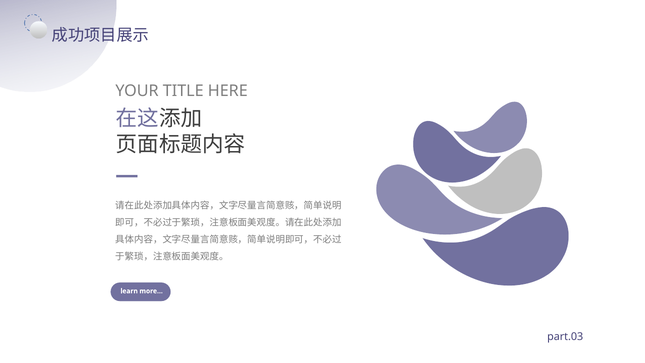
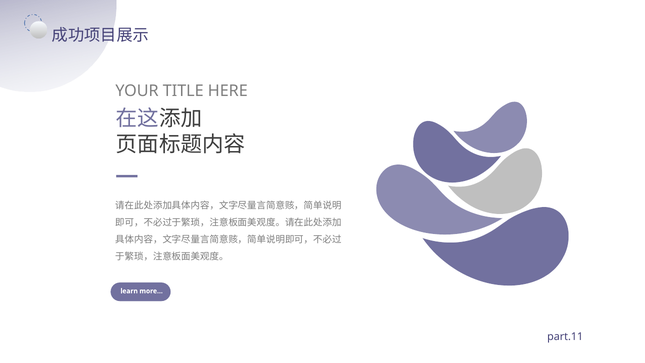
part.03: part.03 -> part.11
